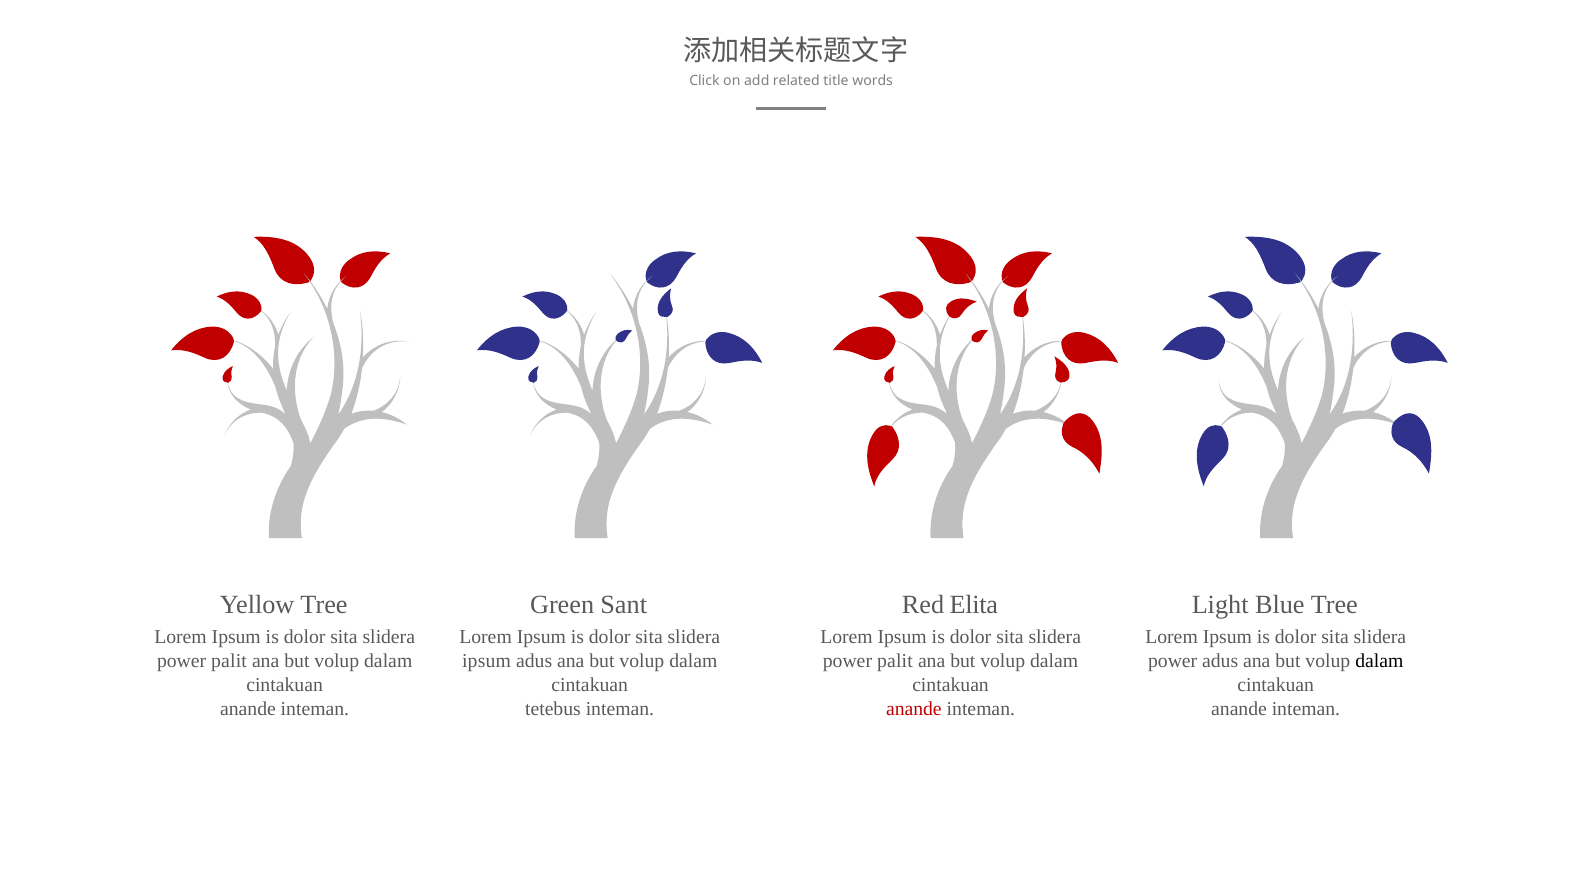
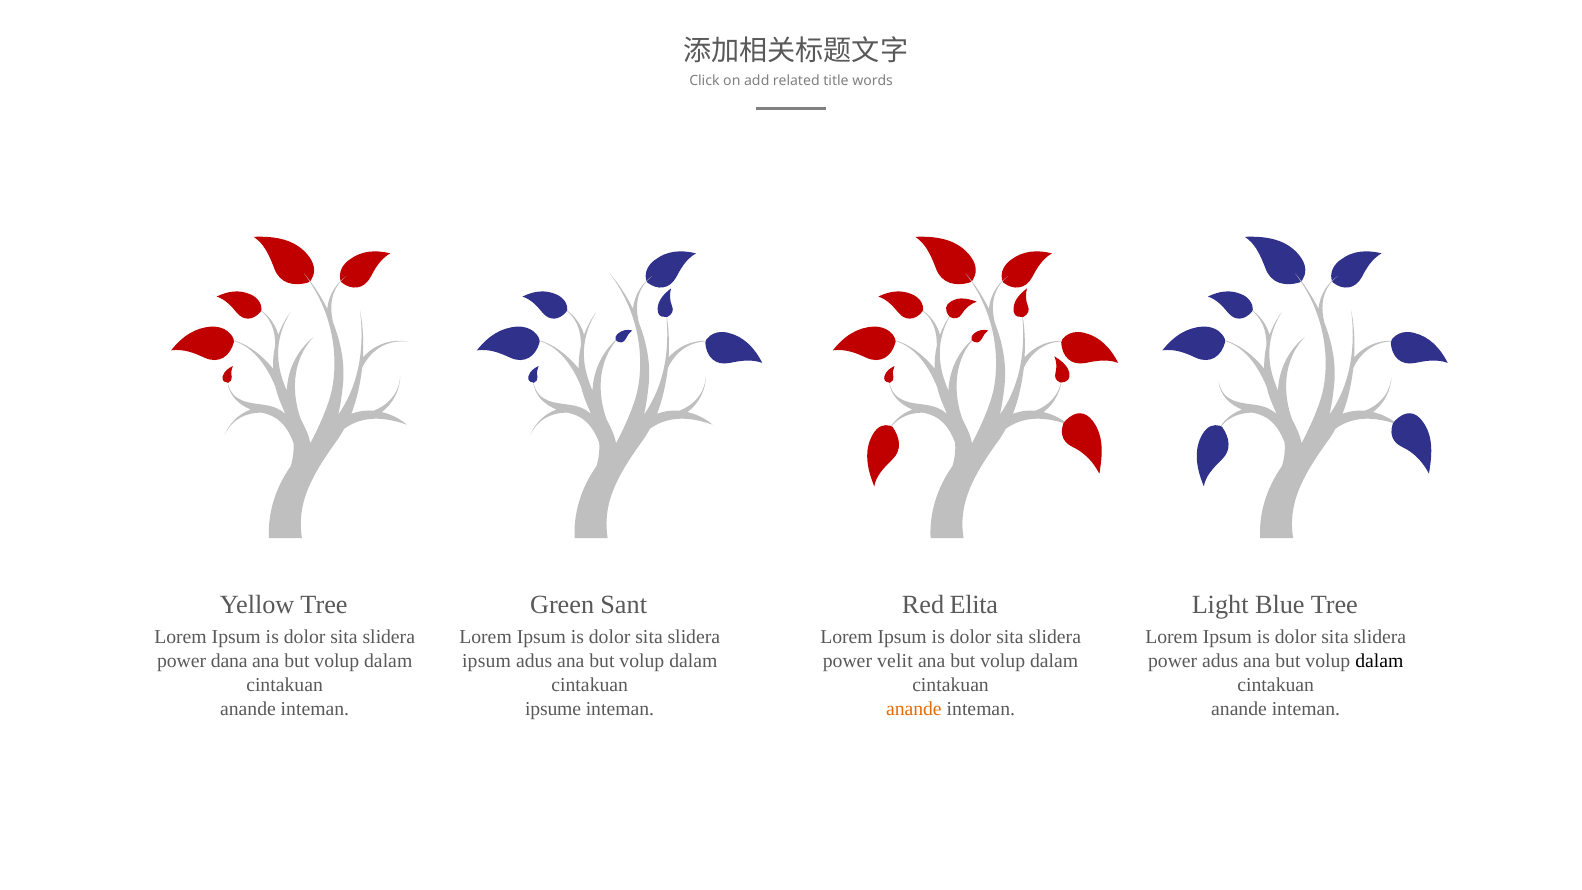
palit at (229, 661): palit -> dana
palit at (895, 661): palit -> velit
tetebus: tetebus -> ipsume
anande at (914, 708) colour: red -> orange
